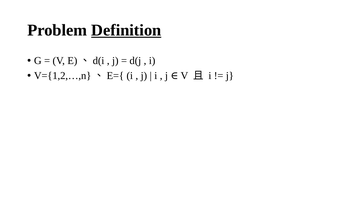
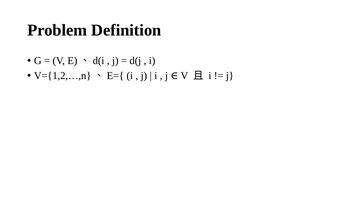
Definition underline: present -> none
